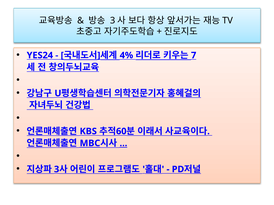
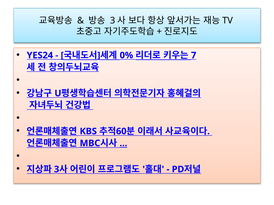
4%: 4% -> 0%
